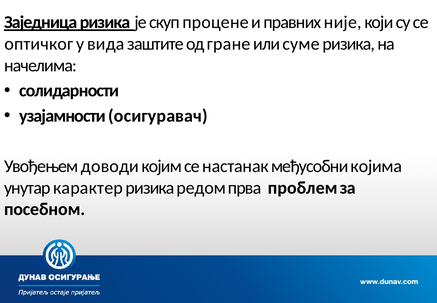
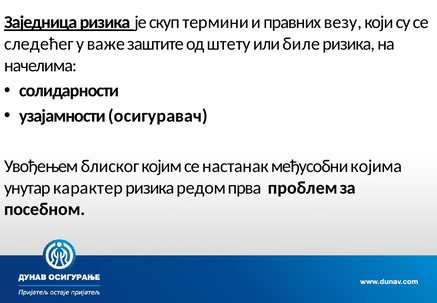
процене: процене -> термини
није: није -> везу
оптичког: оптичког -> следећег
вида: вида -> важе
гране: гране -> штету
суме: суме -> биле
доводи: доводи -> блиског
